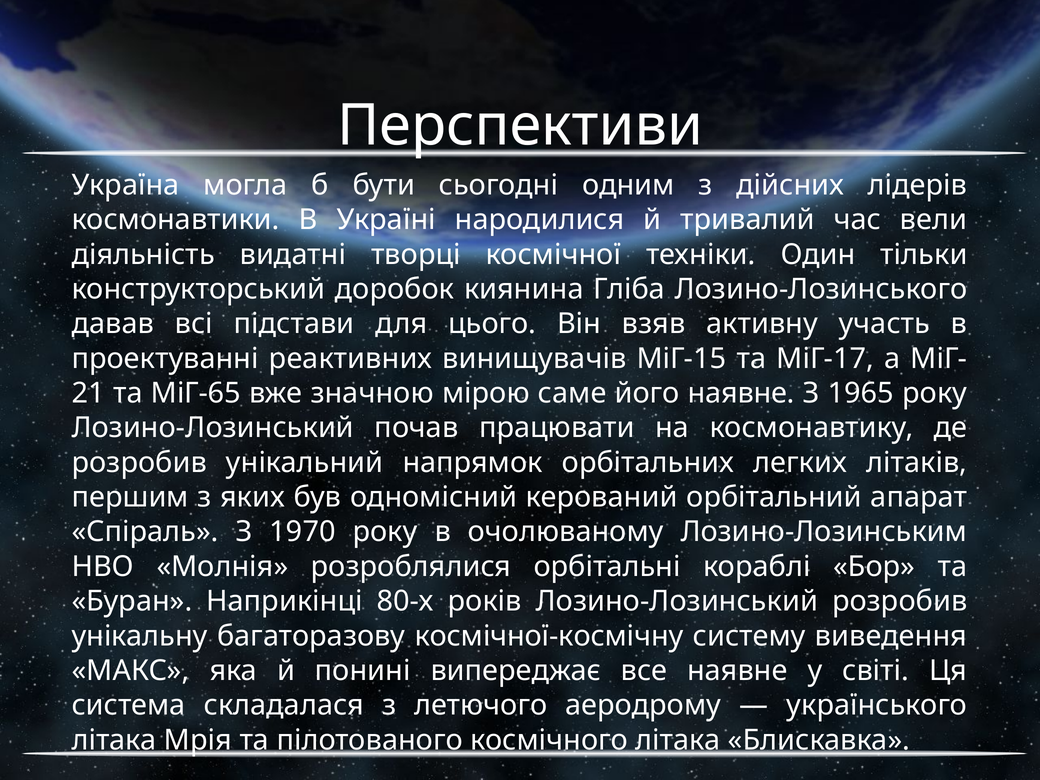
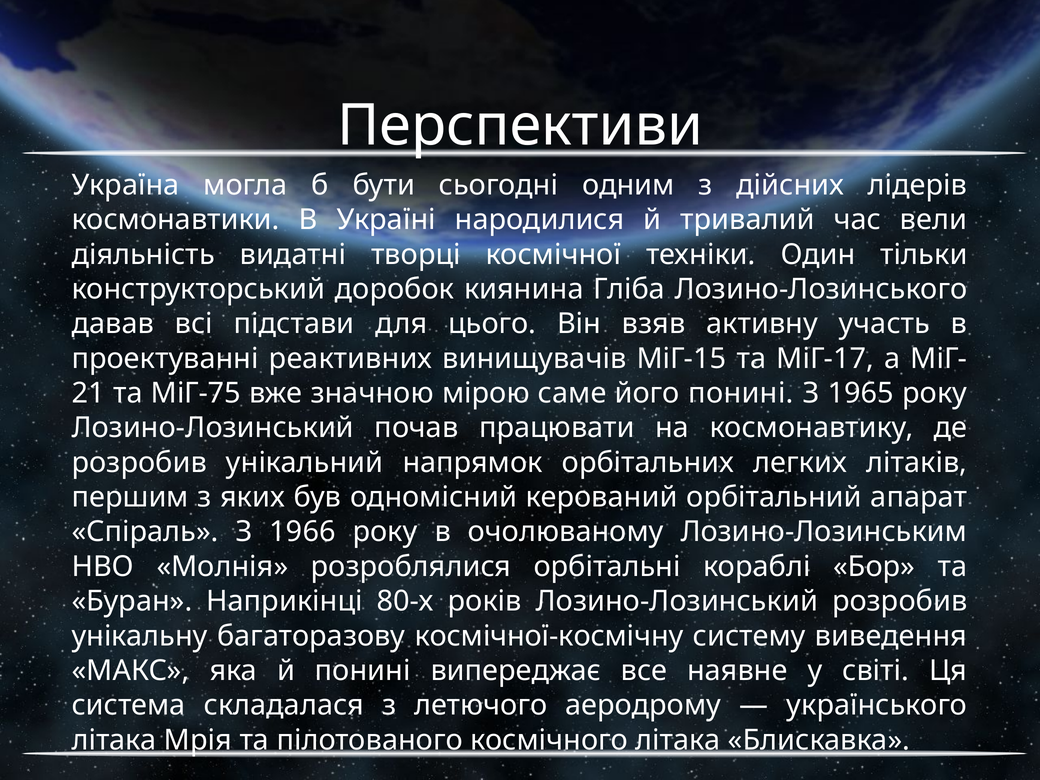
МіГ-65: МіГ-65 -> МіГ-75
його наявне: наявне -> понині
1970: 1970 -> 1966
